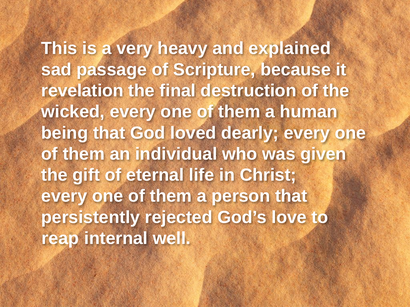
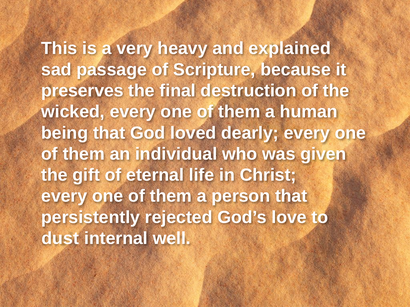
revelation: revelation -> preserves
reap: reap -> dust
